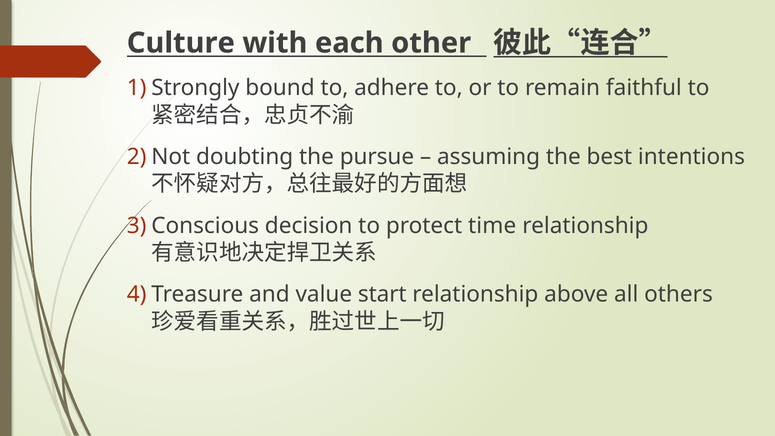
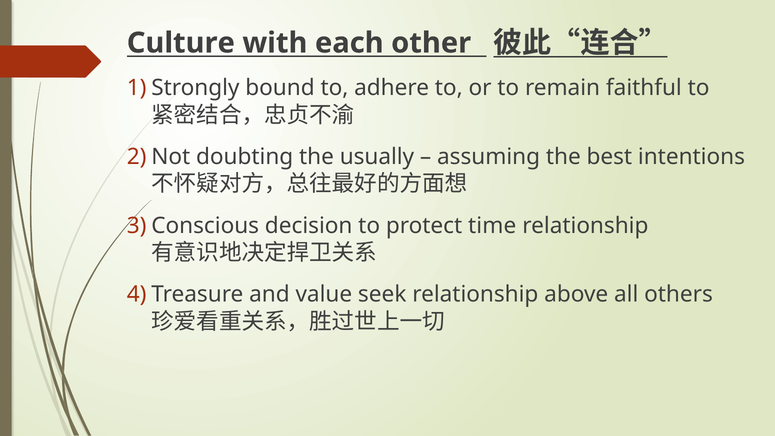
pursue: pursue -> usually
start: start -> seek
